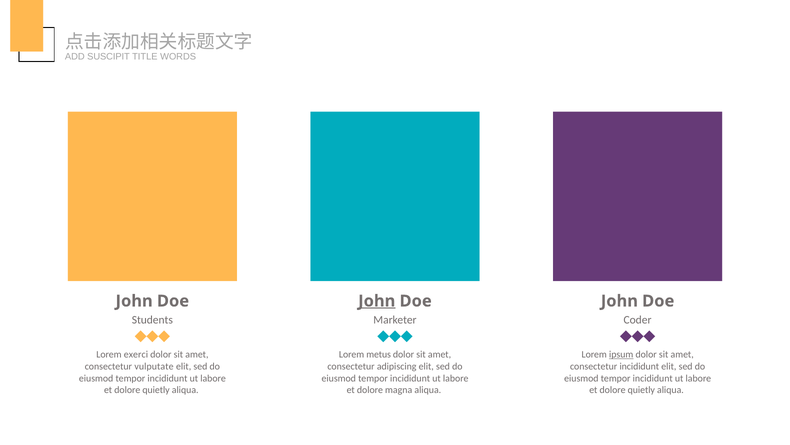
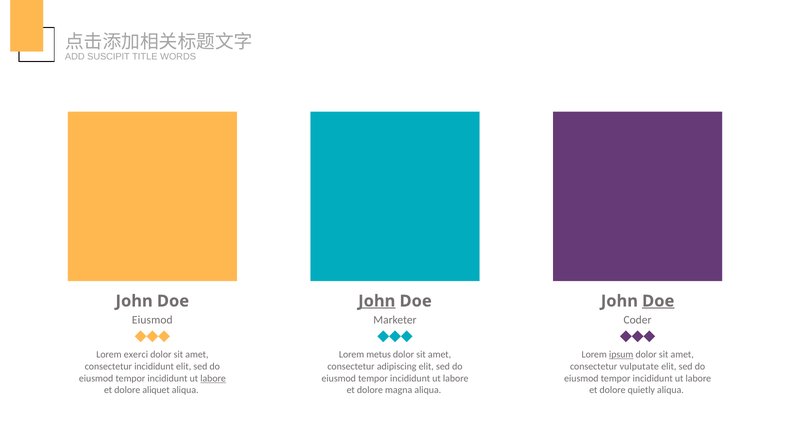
Doe at (658, 301) underline: none -> present
Students at (152, 319): Students -> Eiusmod
consectetur vulputate: vulputate -> incididunt
consectetur incididunt: incididunt -> vulputate
labore at (213, 378) underline: none -> present
quietly at (156, 390): quietly -> aliquet
